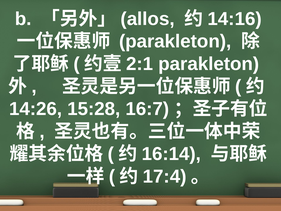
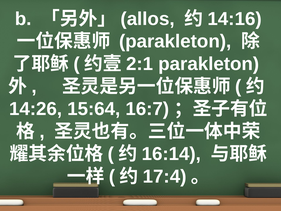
15:28: 15:28 -> 15:64
